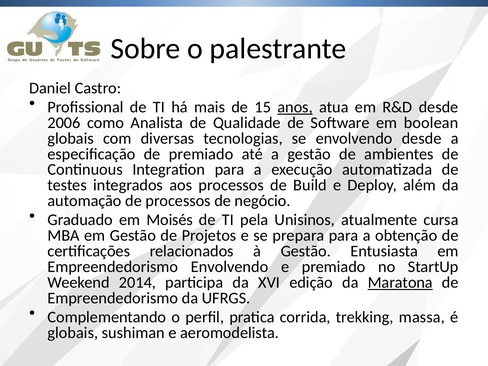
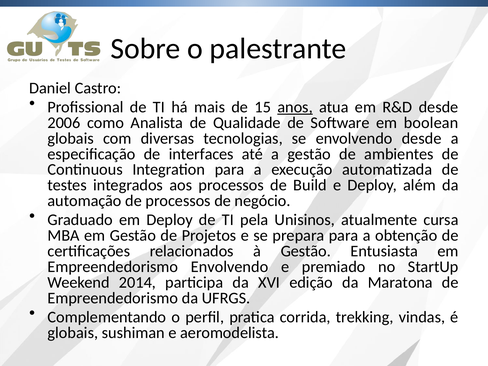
de premiado: premiado -> interfaces
em Moisés: Moisés -> Deploy
Maratona underline: present -> none
massa: massa -> vindas
